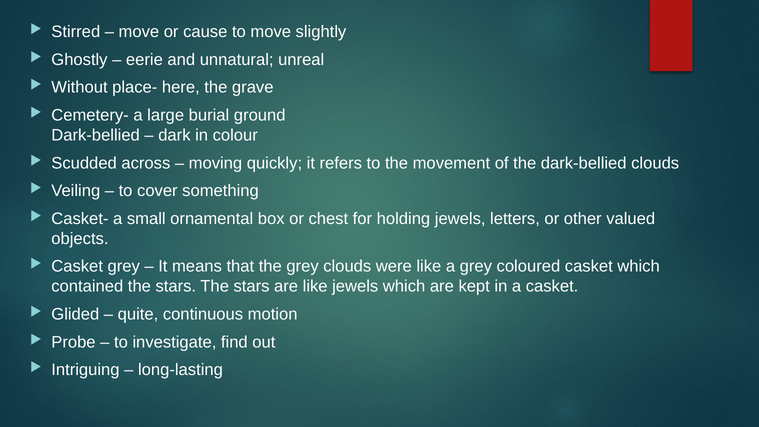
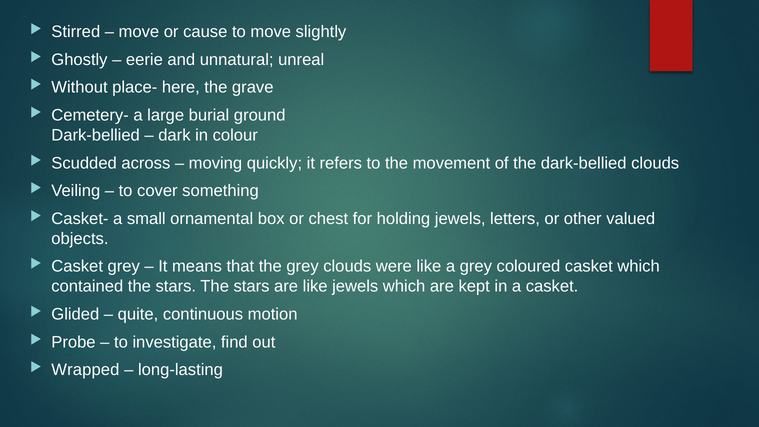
Intriguing: Intriguing -> Wrapped
